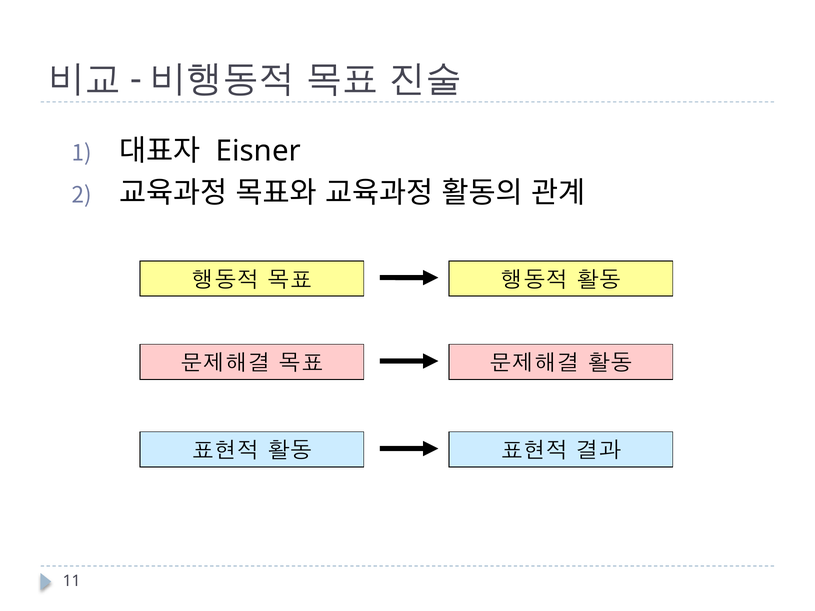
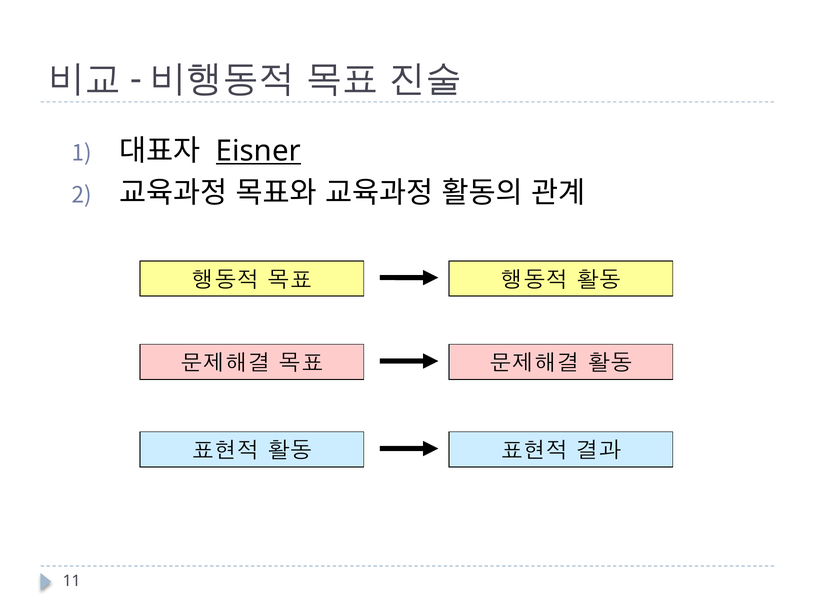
Eisner underline: none -> present
